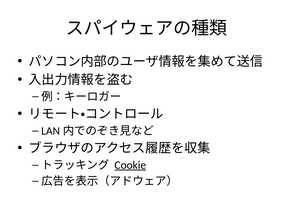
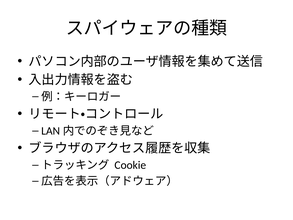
Cookie underline: present -> none
